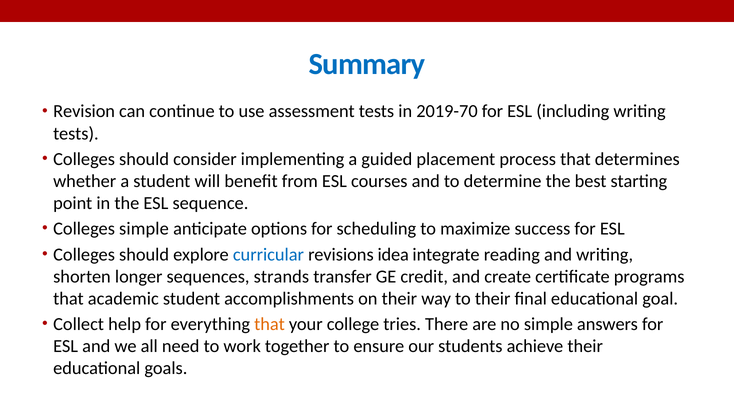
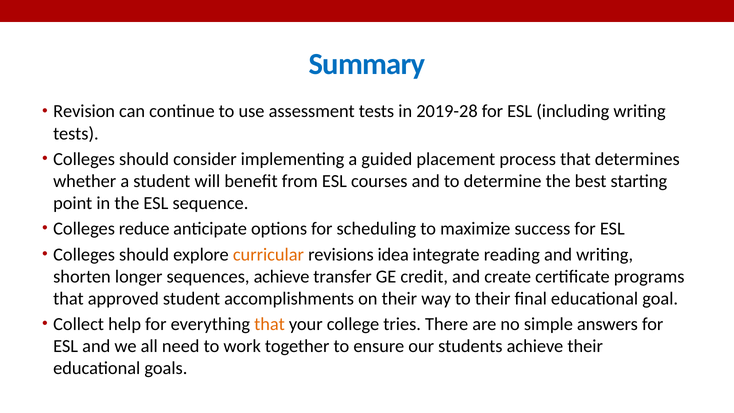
2019-70: 2019-70 -> 2019-28
Colleges simple: simple -> reduce
curricular colour: blue -> orange
sequences strands: strands -> achieve
academic: academic -> approved
